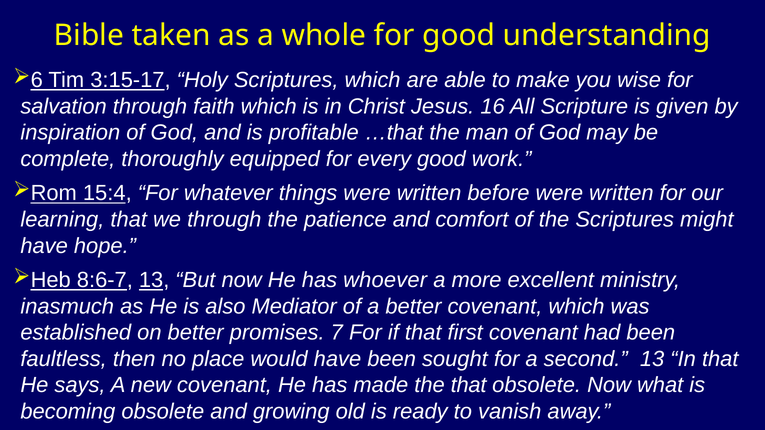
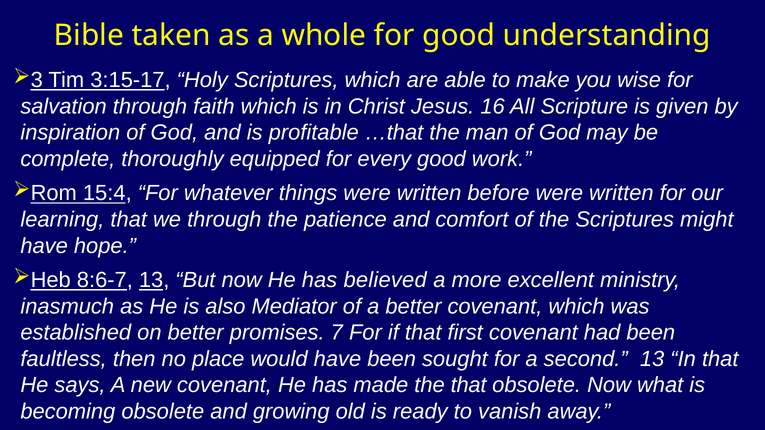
6: 6 -> 3
whoever: whoever -> believed
